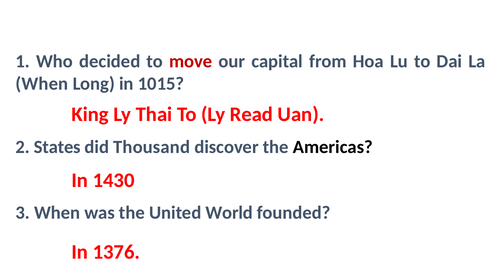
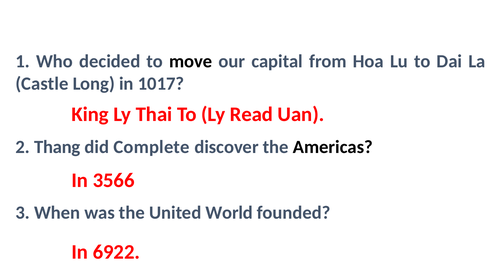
move colour: red -> black
When at (42, 84): When -> Castle
1015: 1015 -> 1017
States: States -> Thang
Thousand: Thousand -> Complete
1430: 1430 -> 3566
1376: 1376 -> 6922
